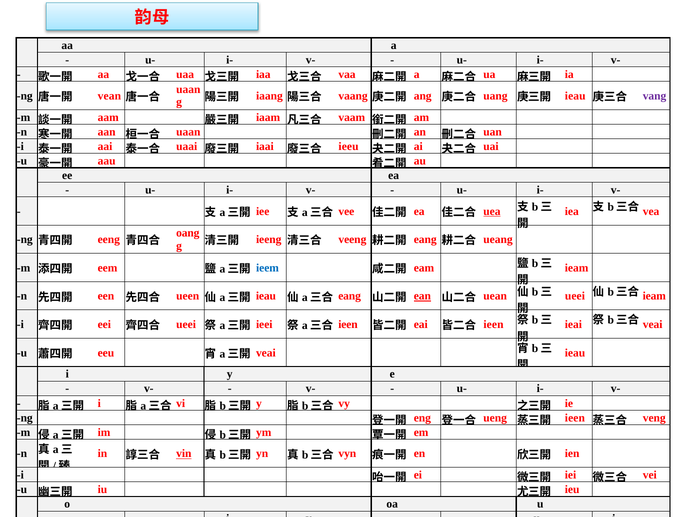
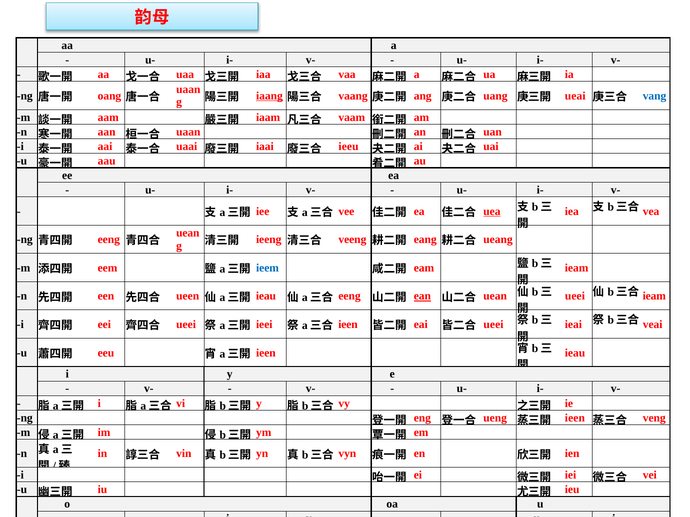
vean at (109, 96): vean -> oang
iaang underline: none -> present
ieau at (575, 96): ieau -> ueai
vang colour: purple -> blue
oang at (188, 233): oang -> uean
eang at (350, 296): eang -> eeng
ieen at (493, 325): ieen -> ueei
veai at (266, 353): veai -> ieen
vin underline: present -> none
